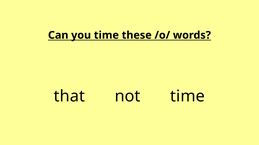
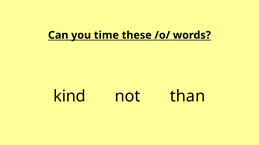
that: that -> kind
not time: time -> than
